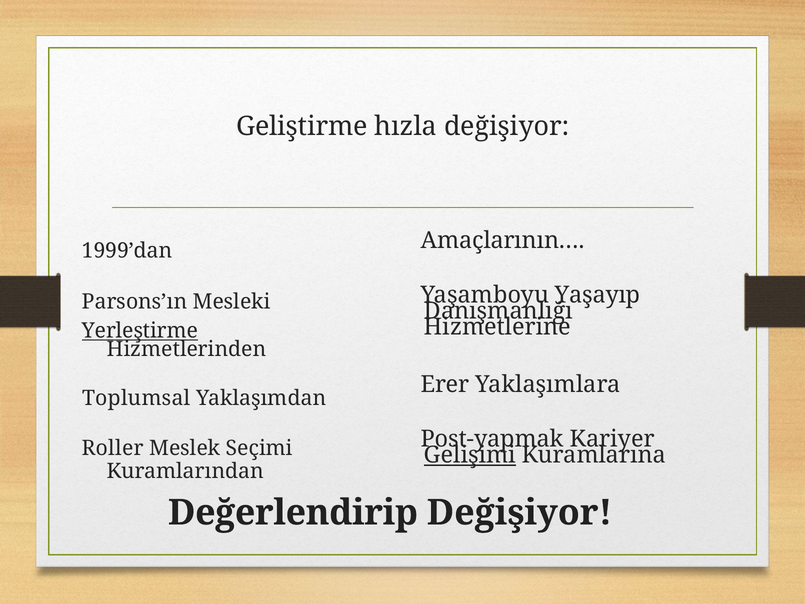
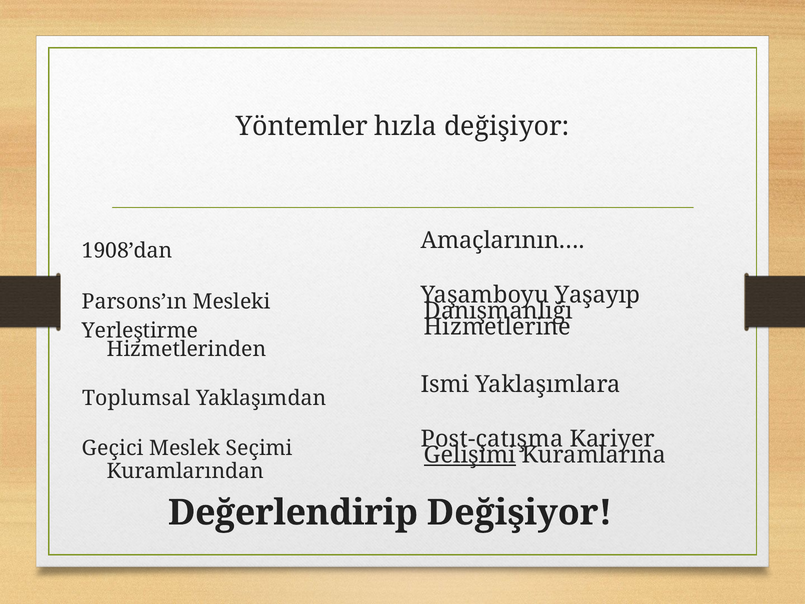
Geliştirme: Geliştirme -> Yöntemler
1999’dan: 1999’dan -> 1908’dan
Yerleştirme underline: present -> none
Erer: Erer -> Ismi
Post-yapmak: Post-yapmak -> Post-çatışma
Roller: Roller -> Geçici
